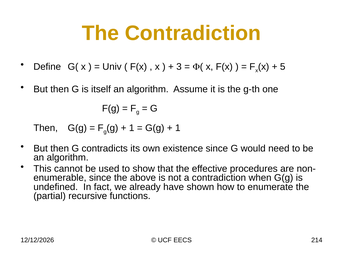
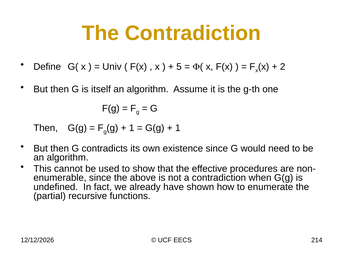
3: 3 -> 5
5: 5 -> 2
